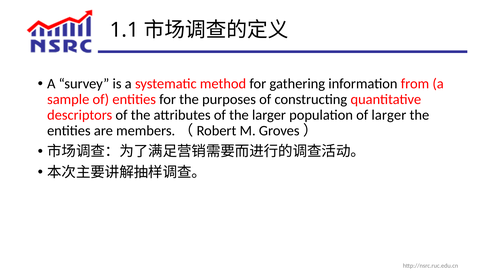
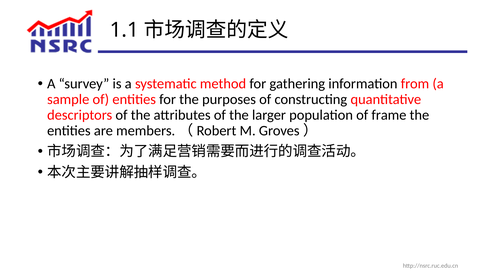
of larger: larger -> frame
